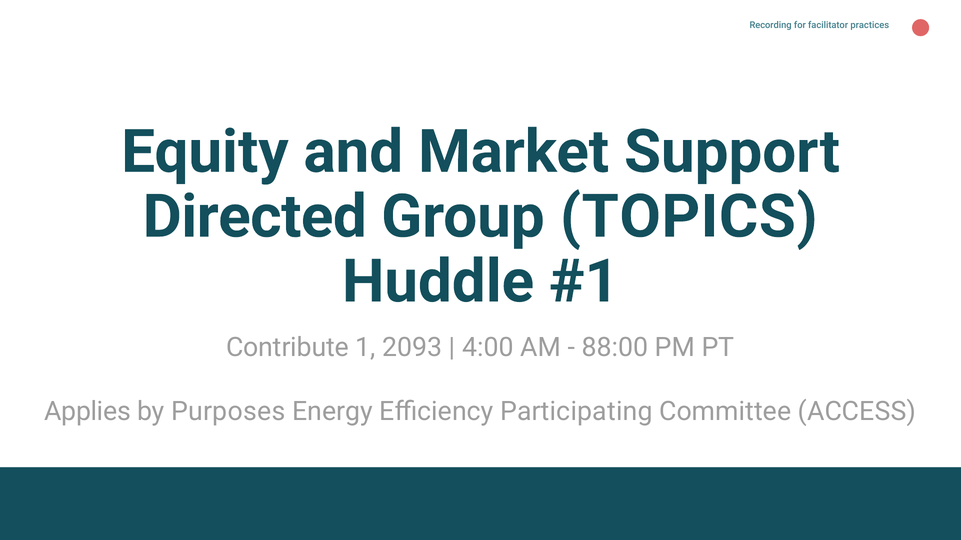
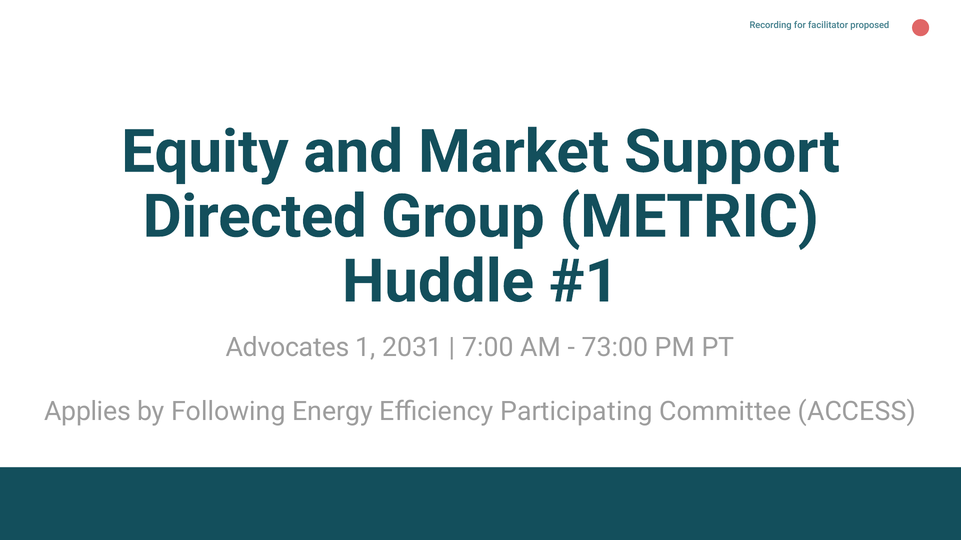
practices: practices -> proposed
TOPICS: TOPICS -> METRIC
Contribute: Contribute -> Advocates
2093: 2093 -> 2031
4:00: 4:00 -> 7:00
88:00: 88:00 -> 73:00
Purposes: Purposes -> Following
